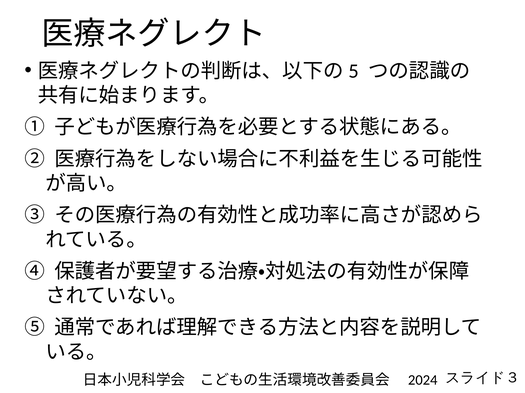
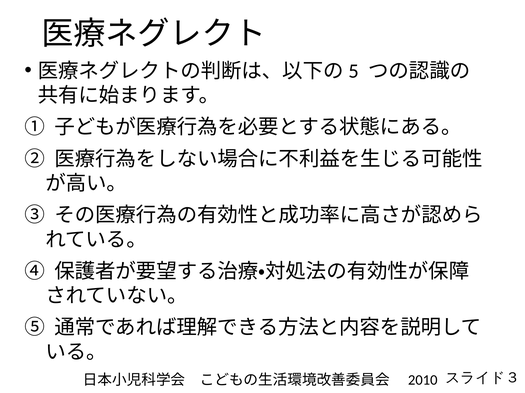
2024: 2024 -> 2010
